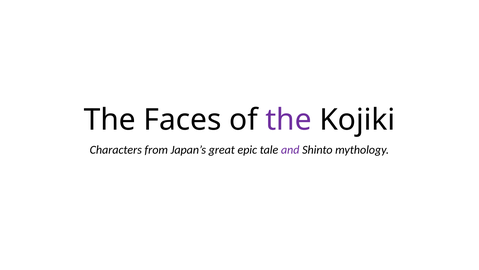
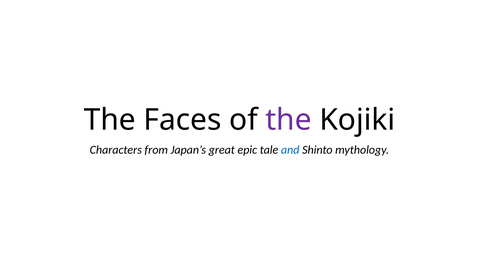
and colour: purple -> blue
